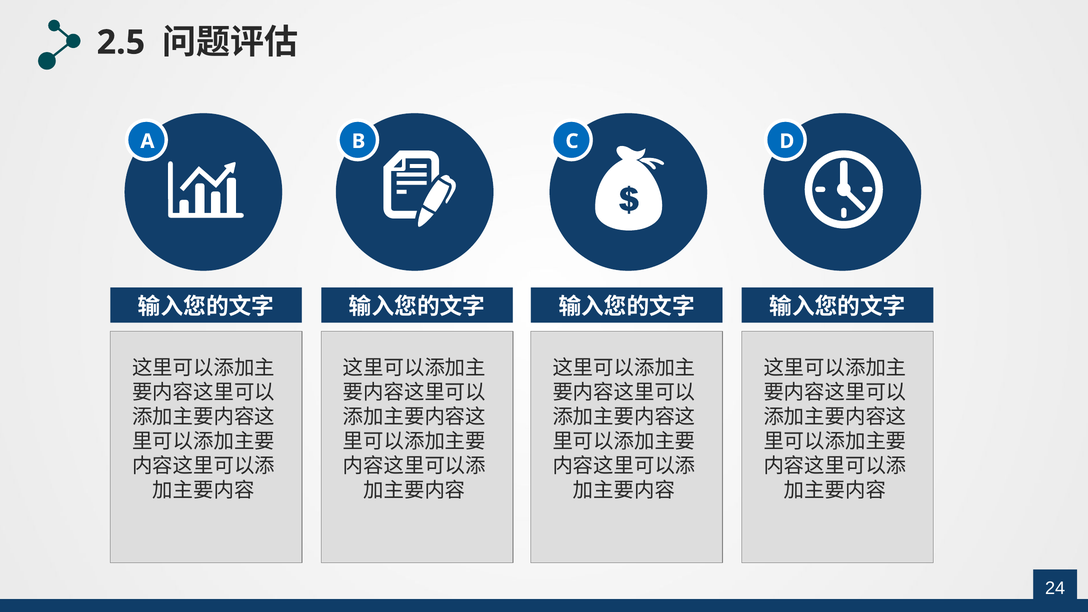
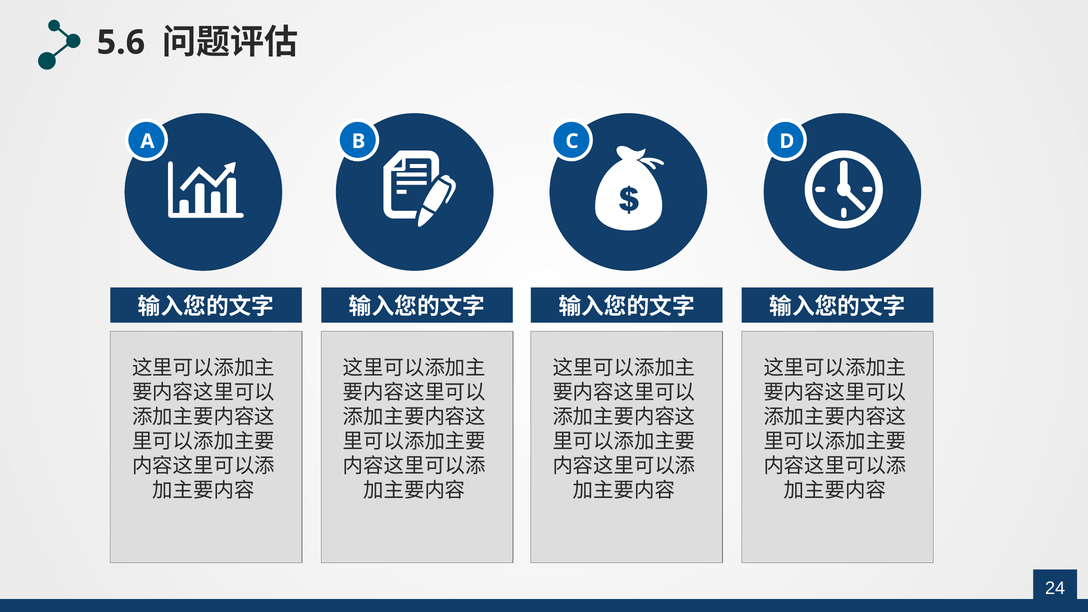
2.5: 2.5 -> 5.6
